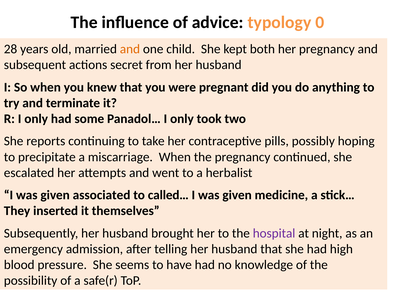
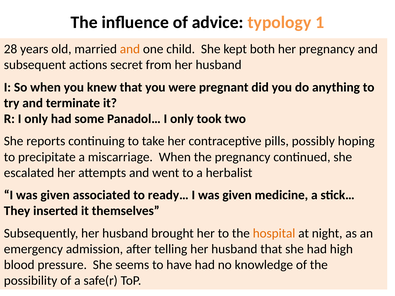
0: 0 -> 1
called…: called… -> ready…
hospital colour: purple -> orange
